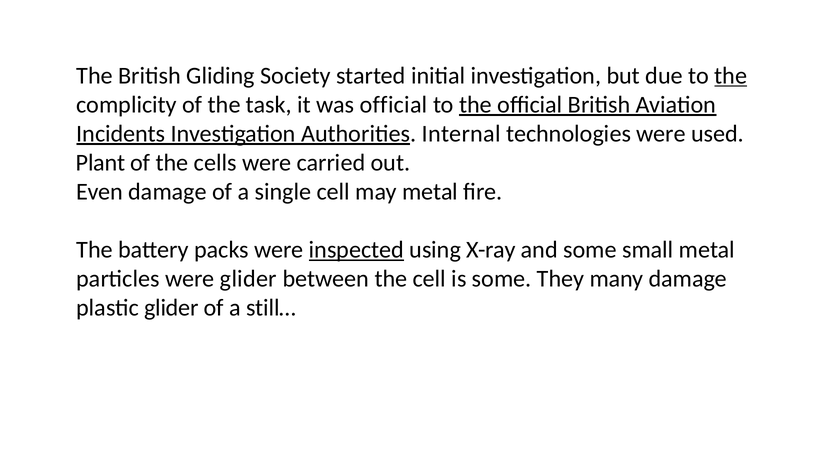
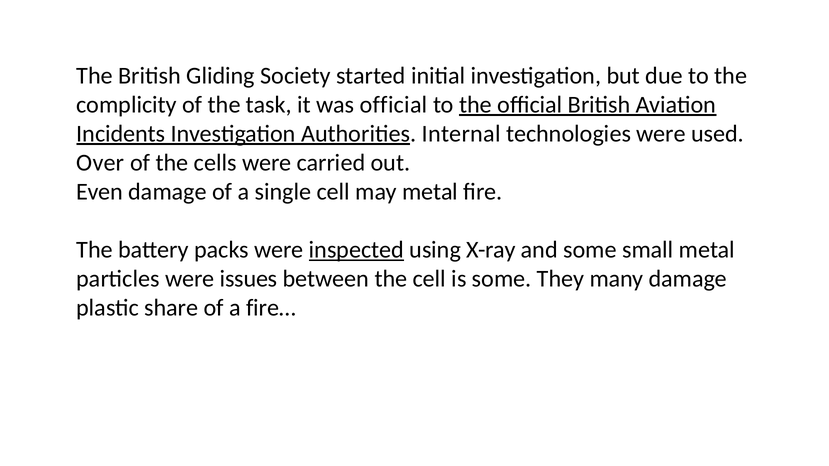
the at (731, 76) underline: present -> none
Plant: Plant -> Over
were glider: glider -> issues
plastic glider: glider -> share
still…: still… -> fire…
